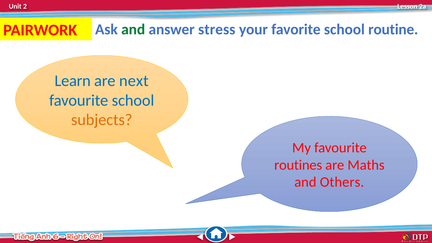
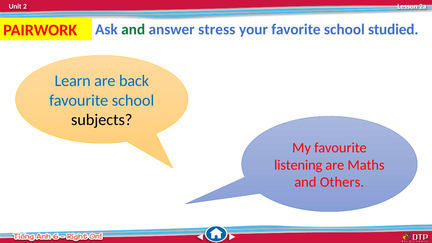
routine: routine -> studied
next: next -> back
subjects colour: orange -> black
routines: routines -> listening
